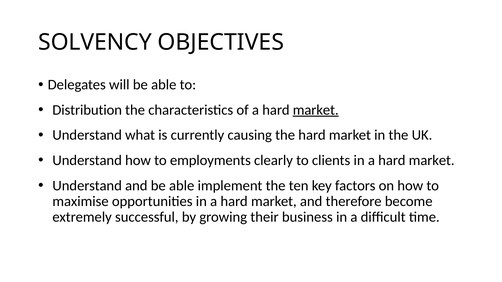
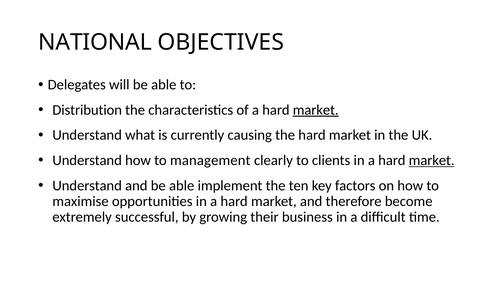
SOLVENCY: SOLVENCY -> NATIONAL
employments: employments -> management
market at (432, 161) underline: none -> present
